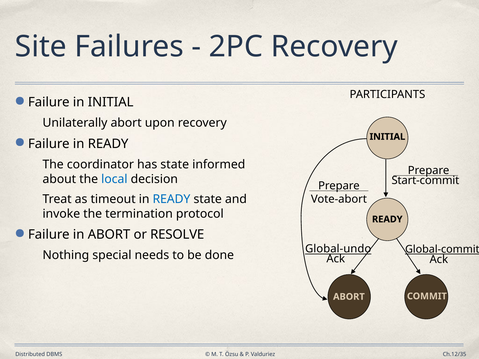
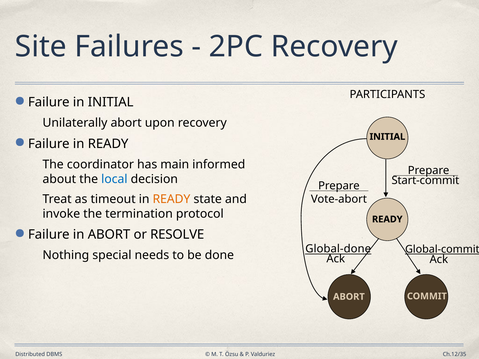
has state: state -> main
READY at (171, 199) colour: blue -> orange
Global-undo: Global-undo -> Global-done
